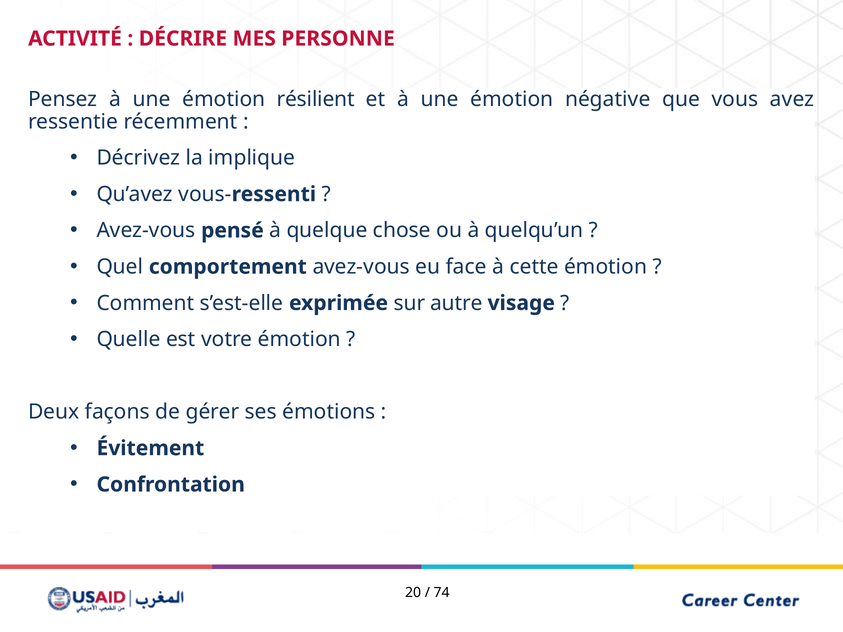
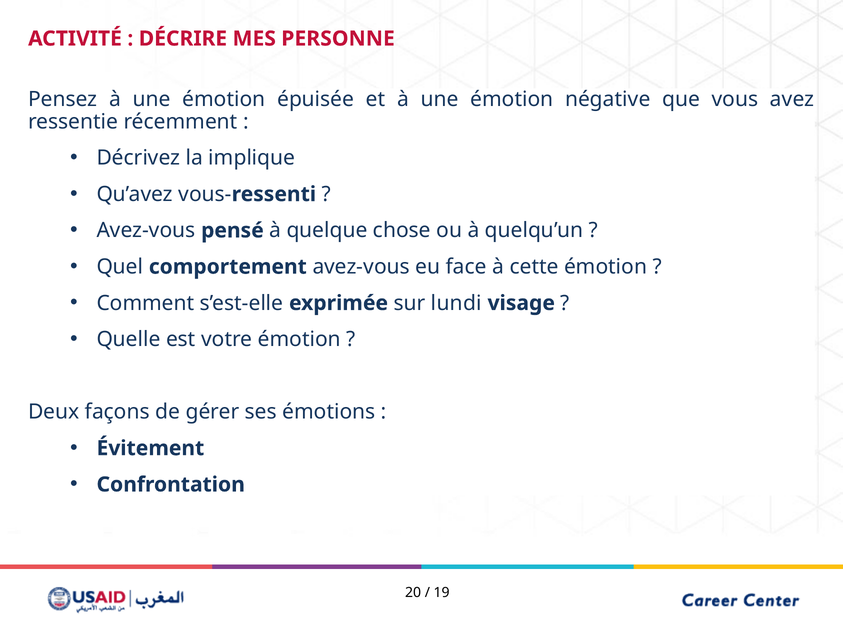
résilient: résilient -> épuisée
autre: autre -> lundi
74: 74 -> 19
